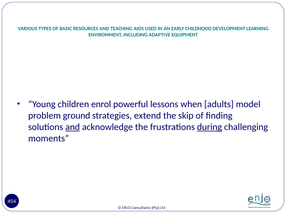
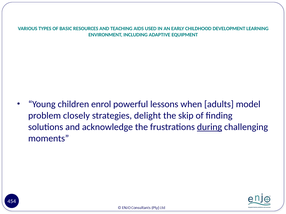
ground: ground -> closely
extend: extend -> delight
and at (73, 127) underline: present -> none
